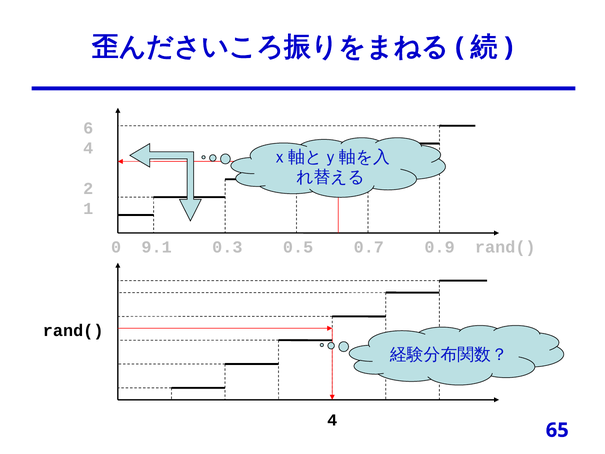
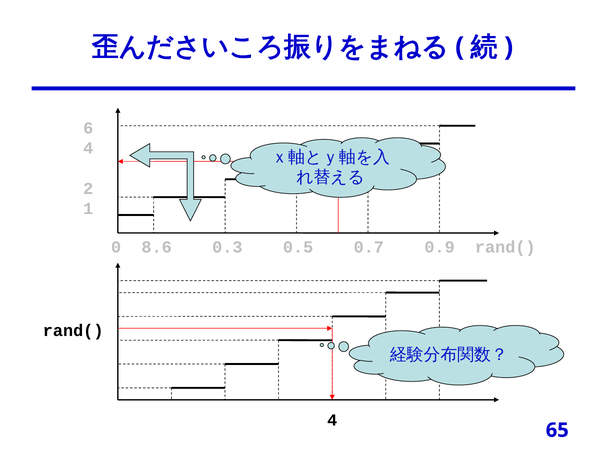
9.1: 9.1 -> 8.6
